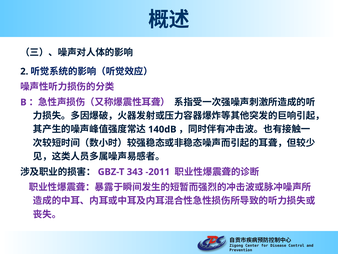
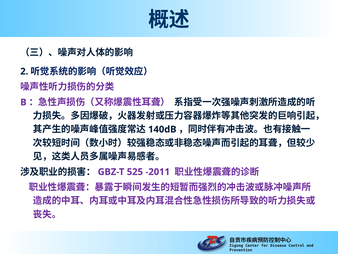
343: 343 -> 525
